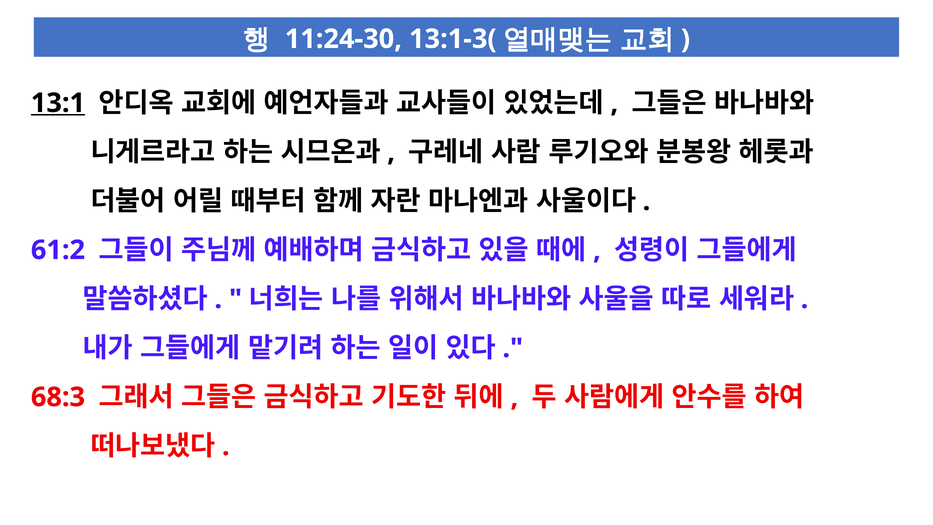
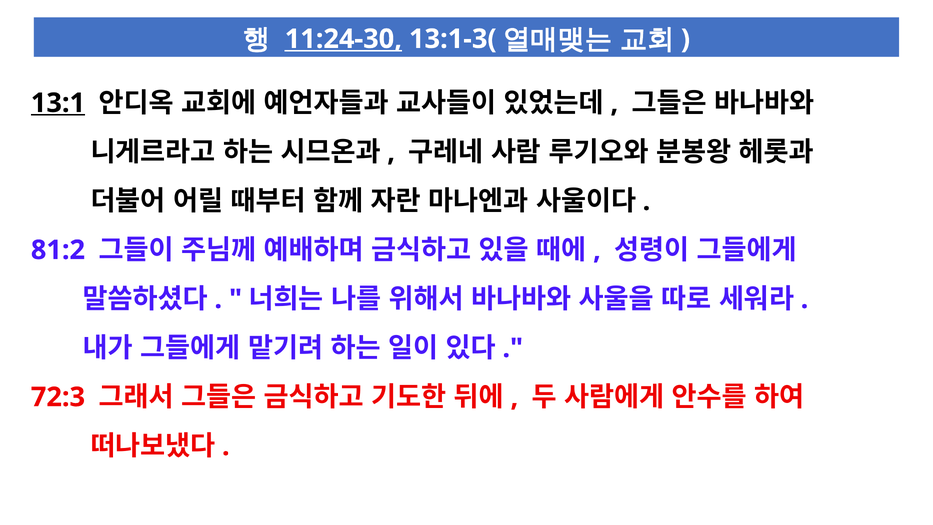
11:24-30 underline: none -> present
61:2: 61:2 -> 81:2
68:3: 68:3 -> 72:3
